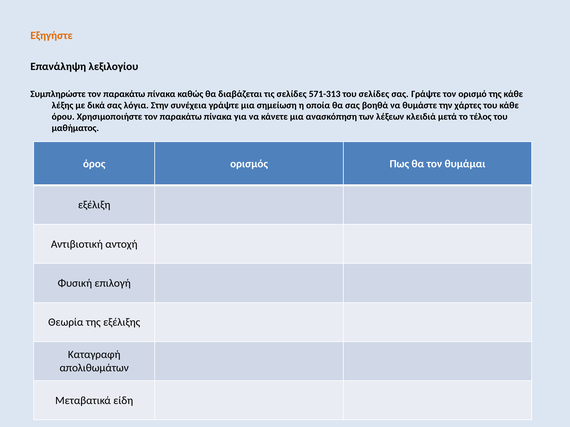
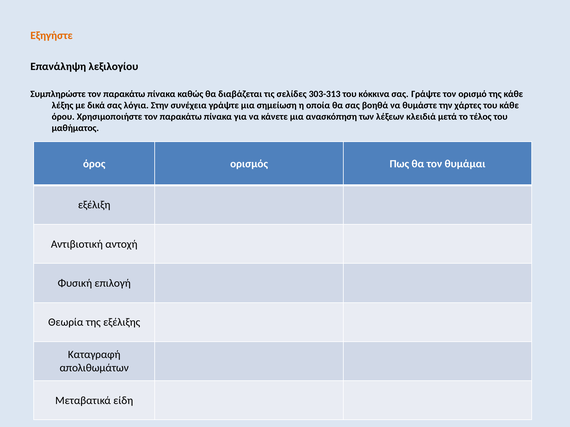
571-313: 571-313 -> 303-313
του σελίδες: σελίδες -> κόκκινα
